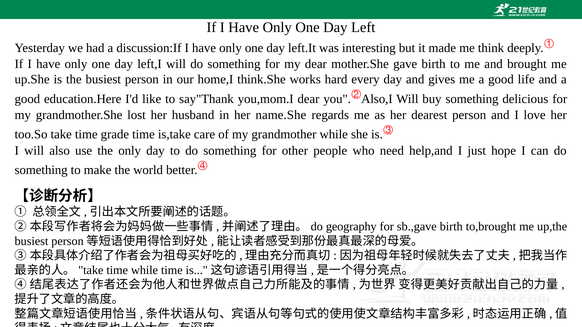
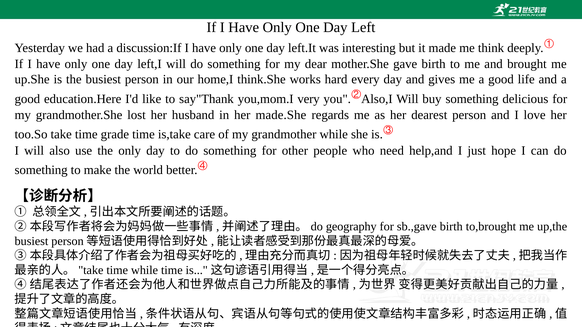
you,mom.I dear: dear -> very
name.She: name.She -> made.She
